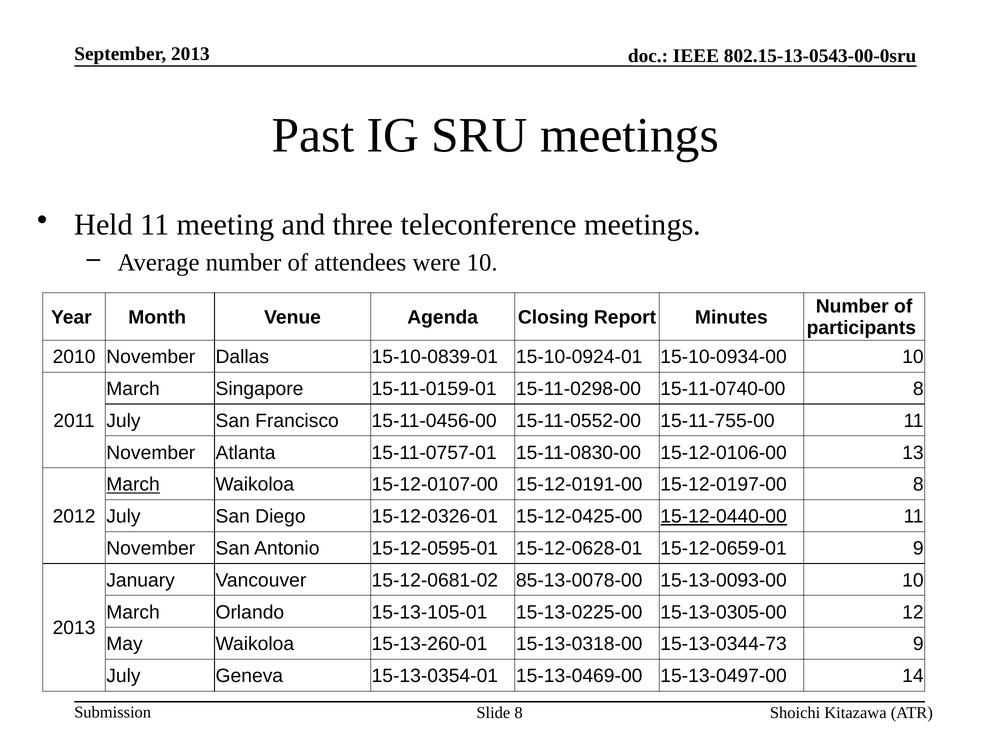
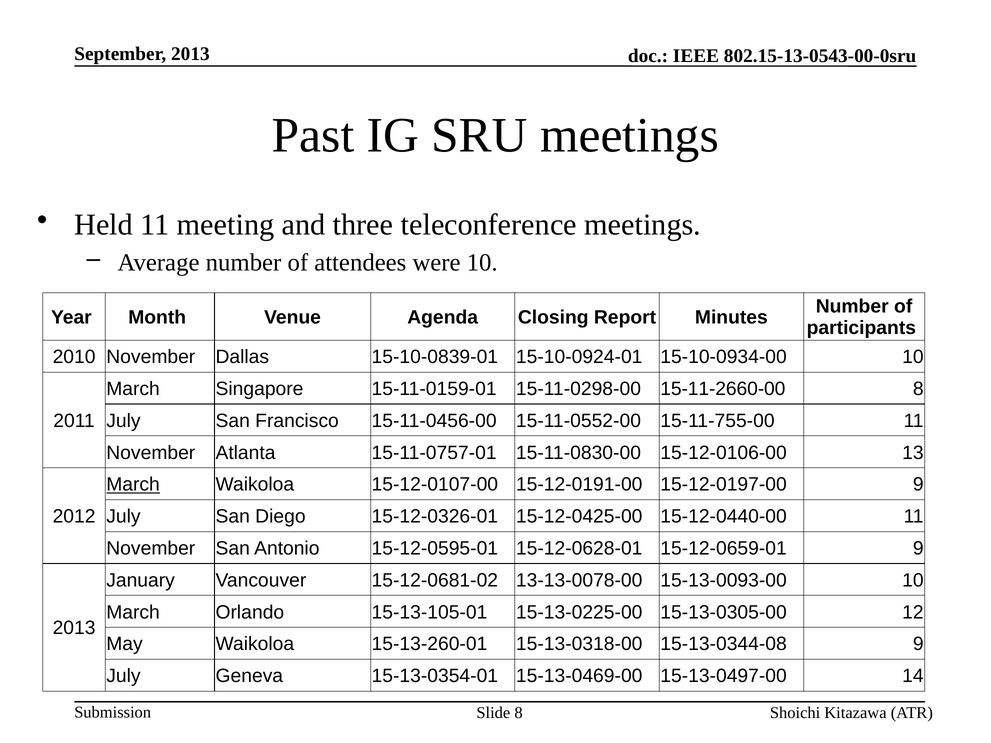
15-11-0740-00: 15-11-0740-00 -> 15-11-2660-00
15-12-0197-00 8: 8 -> 9
15-12-0440-00 underline: present -> none
85-13-0078-00: 85-13-0078-00 -> 13-13-0078-00
15-13-0344-73: 15-13-0344-73 -> 15-13-0344-08
